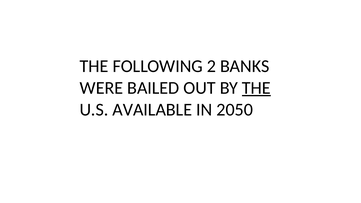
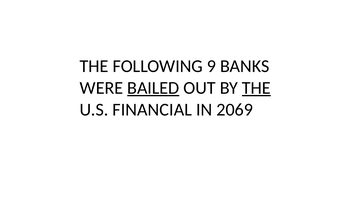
2: 2 -> 9
BAILED underline: none -> present
AVAILABLE: AVAILABLE -> FINANCIAL
2050: 2050 -> 2069
